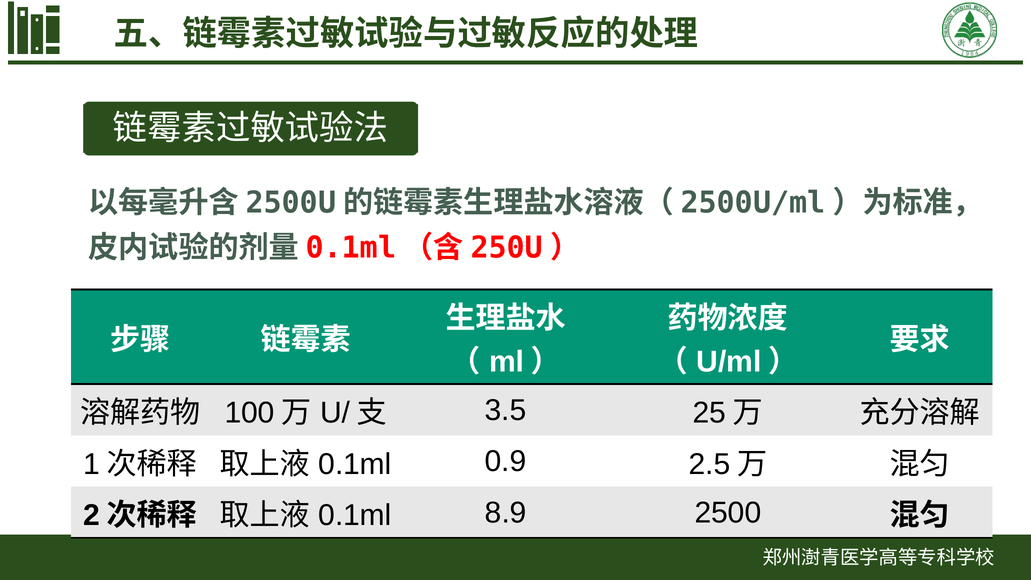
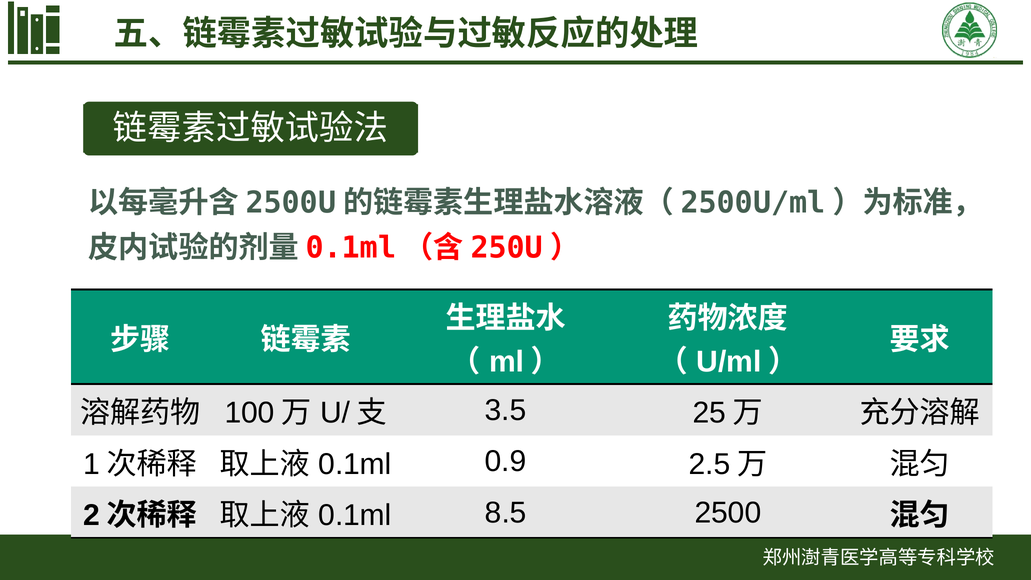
8.9: 8.9 -> 8.5
